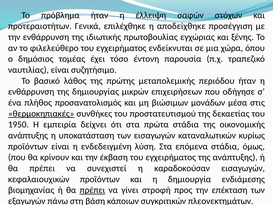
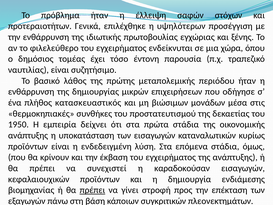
αποδείχθηκε: αποδείχθηκε -> υψηλότερων
προσανατολισμός: προσανατολισμός -> κατασκευαστικός
θερμοκηπιακές underline: present -> none
